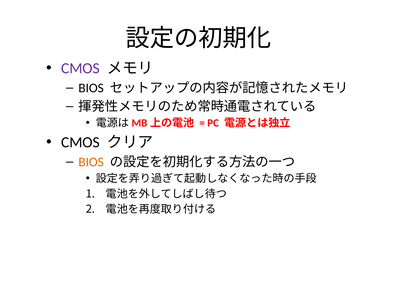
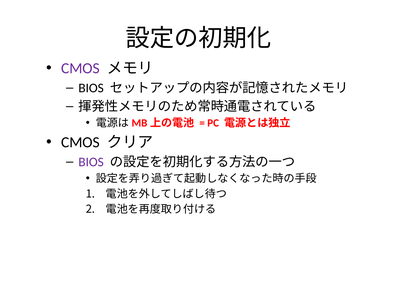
BIOS at (91, 162) colour: orange -> purple
